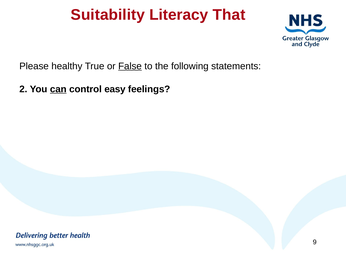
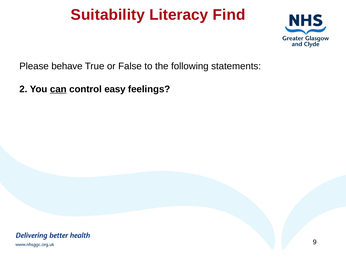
That: That -> Find
healthy: healthy -> behave
False underline: present -> none
